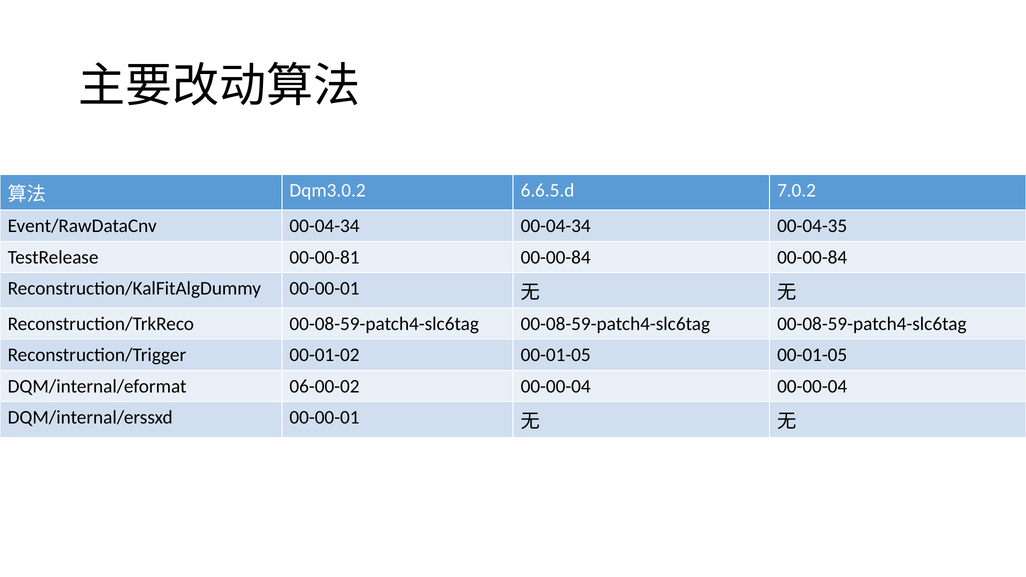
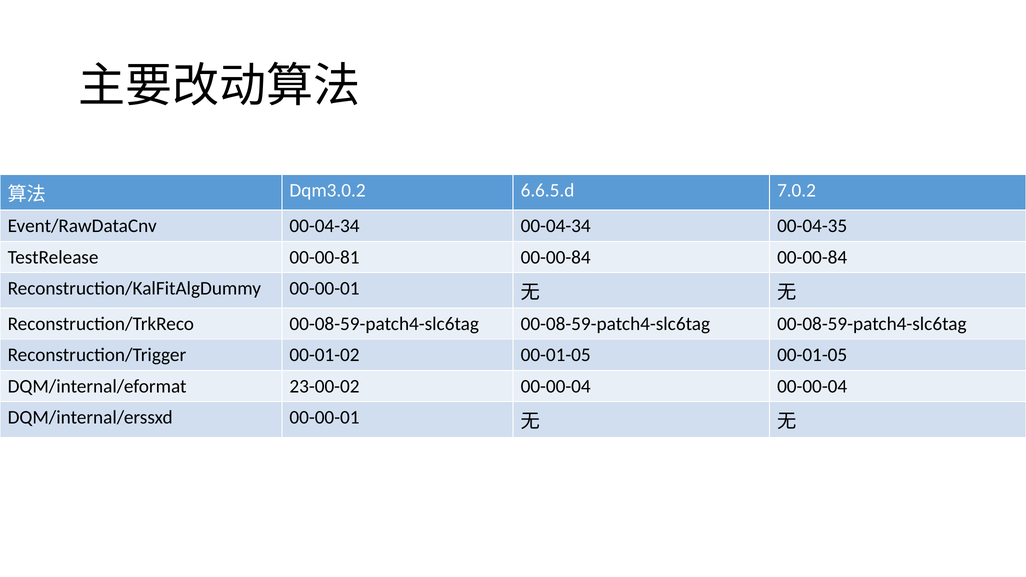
06-00-02: 06-00-02 -> 23-00-02
